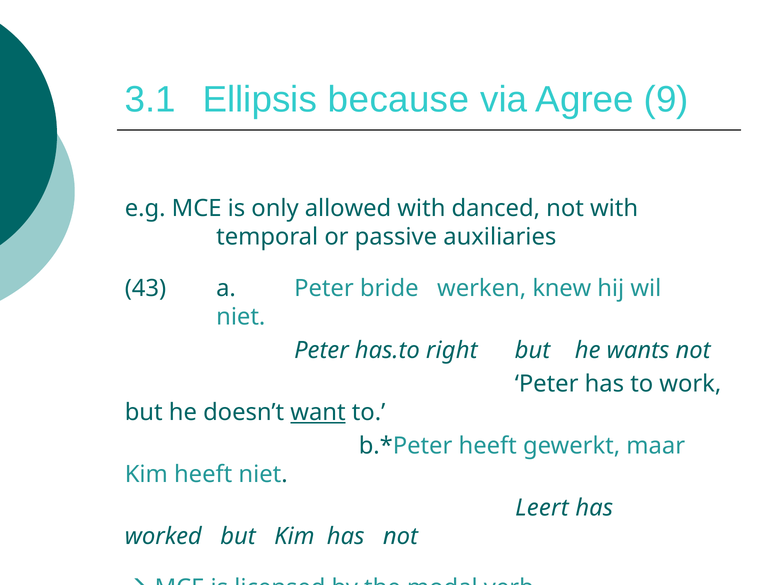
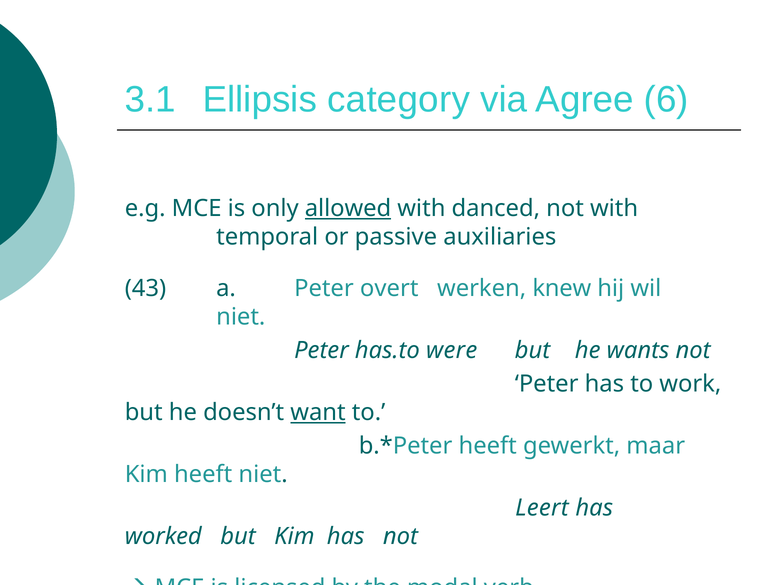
because: because -> category
9: 9 -> 6
allowed underline: none -> present
bride: bride -> overt
right: right -> were
